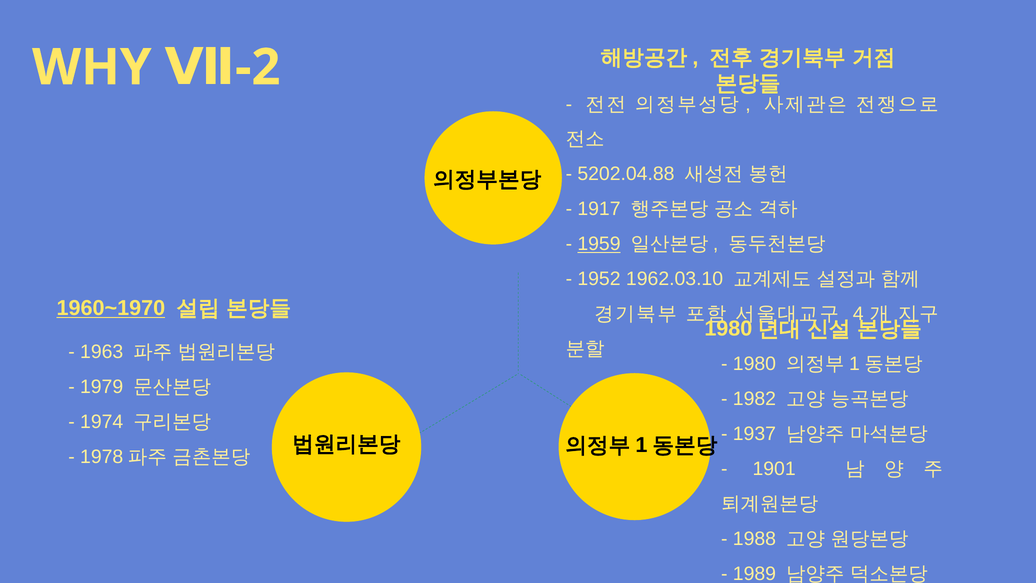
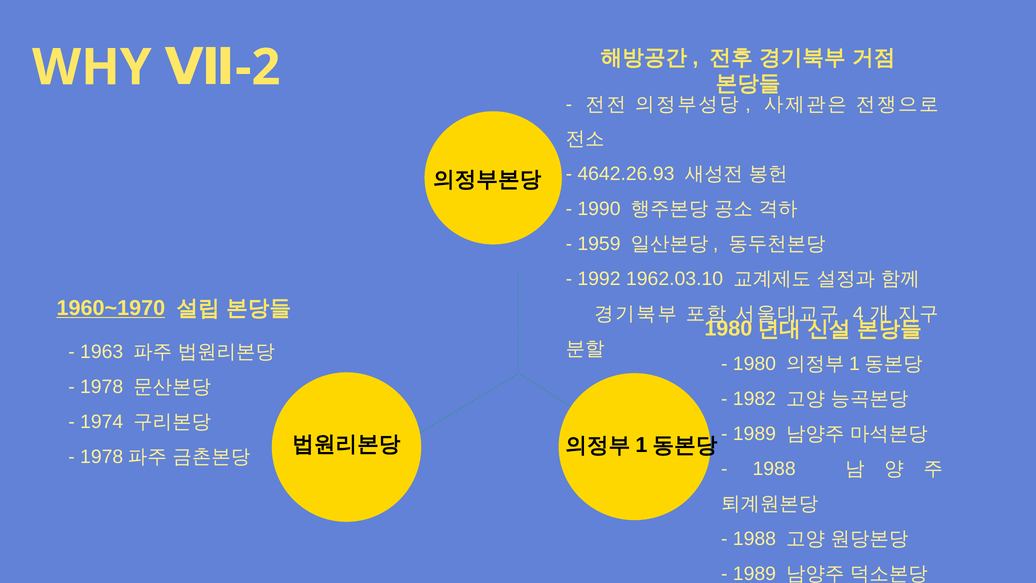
5202.04.88: 5202.04.88 -> 4642.26.93
1917: 1917 -> 1990
1959 underline: present -> none
1952: 1952 -> 1992
1979: 1979 -> 1978
1937 at (754, 434): 1937 -> 1989
1901 at (774, 469): 1901 -> 1988
